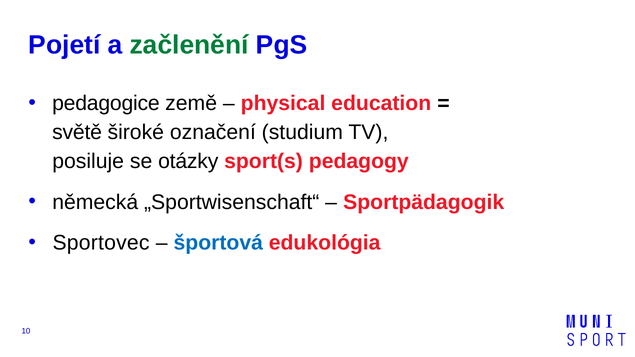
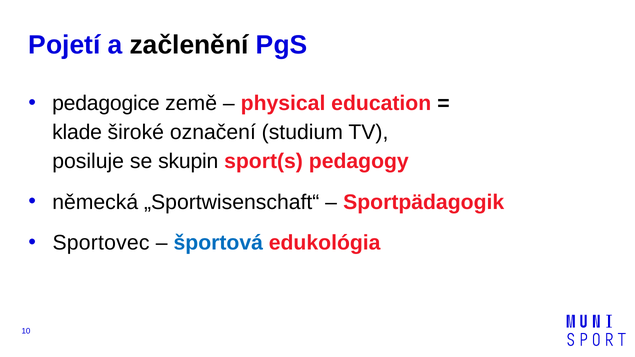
začlenění colour: green -> black
světě: světě -> klade
otázky: otázky -> skupin
